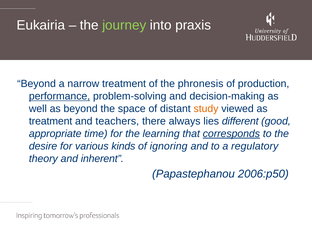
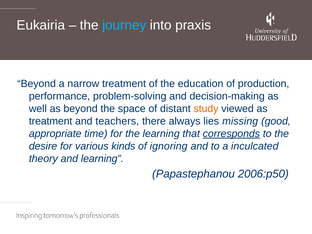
journey colour: light green -> light blue
phronesis: phronesis -> education
performance underline: present -> none
different: different -> missing
regulatory: regulatory -> inculcated
and inherent: inherent -> learning
